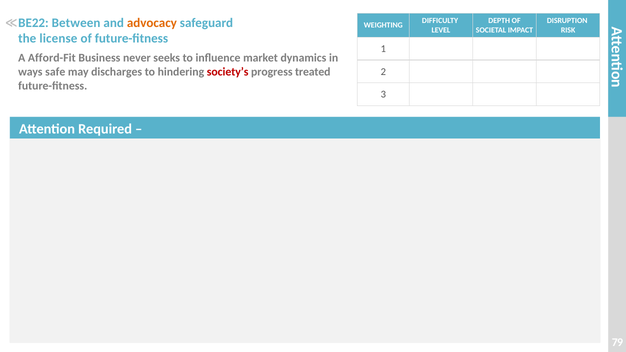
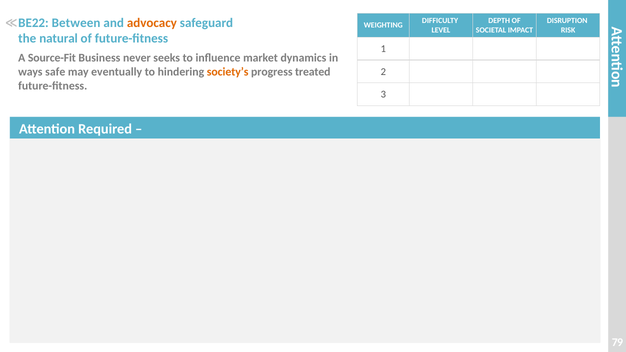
license: license -> natural
Afford-Fit: Afford-Fit -> Source-Fit
discharges: discharges -> eventually
society’s colour: red -> orange
